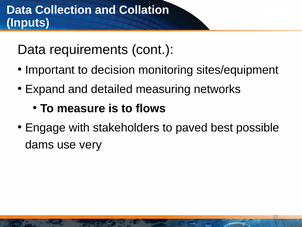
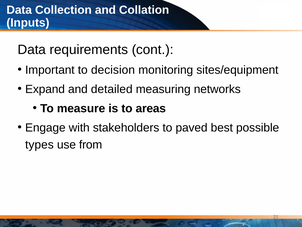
flows: flows -> areas
dams: dams -> types
very: very -> from
